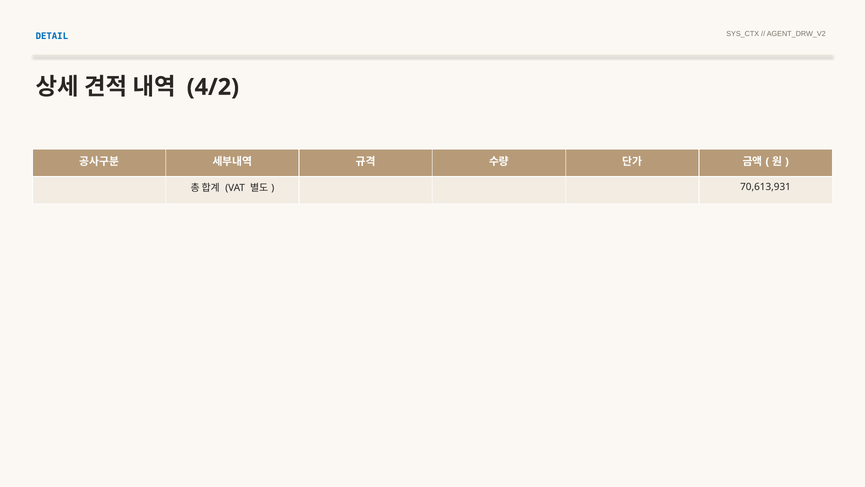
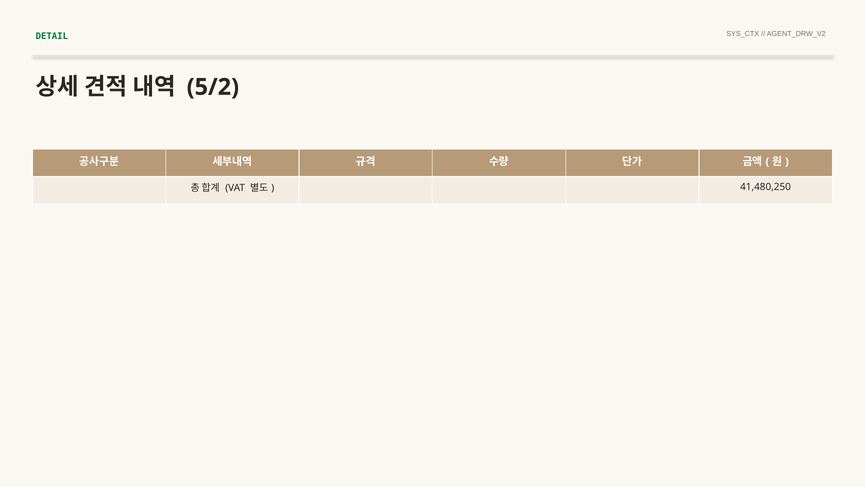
DETAIL colour: blue -> green
4/2: 4/2 -> 5/2
70,613,931: 70,613,931 -> 41,480,250
